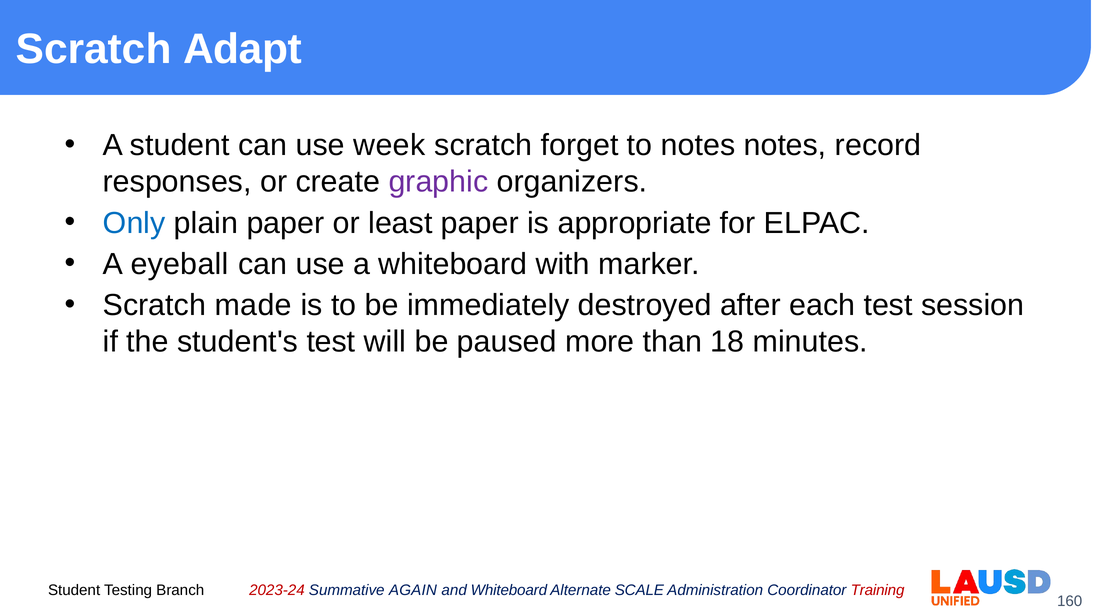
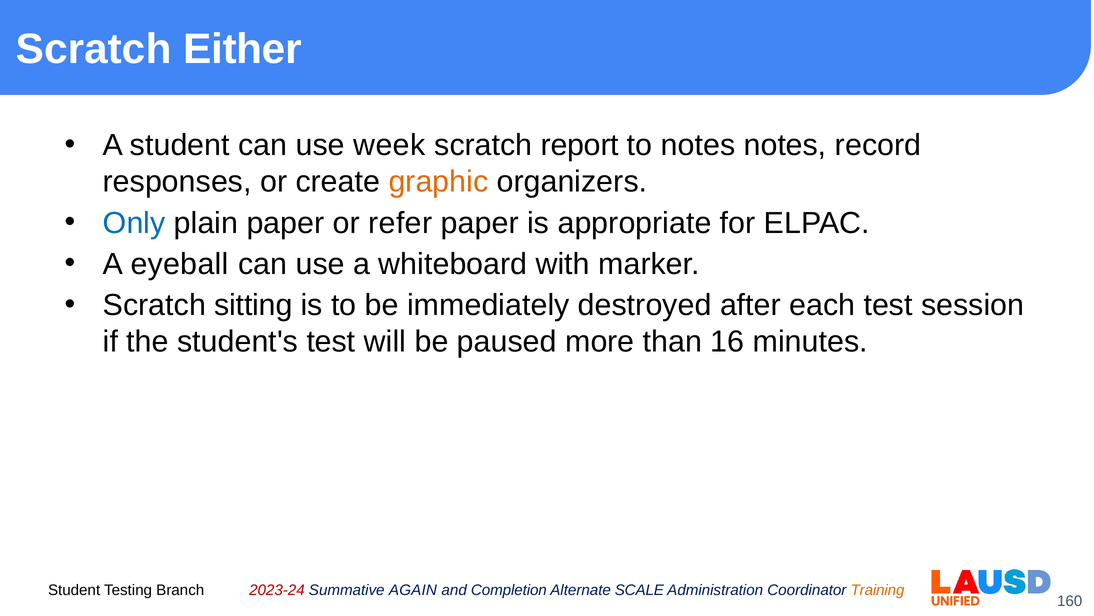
Adapt: Adapt -> Either
forget: forget -> report
graphic colour: purple -> orange
least: least -> refer
made: made -> sitting
18: 18 -> 16
and Whiteboard: Whiteboard -> Completion
Training colour: red -> orange
